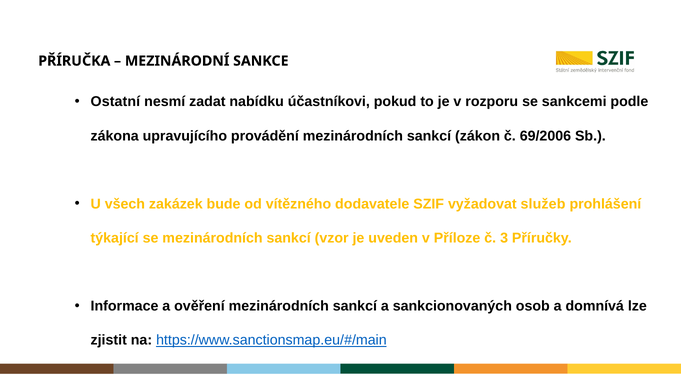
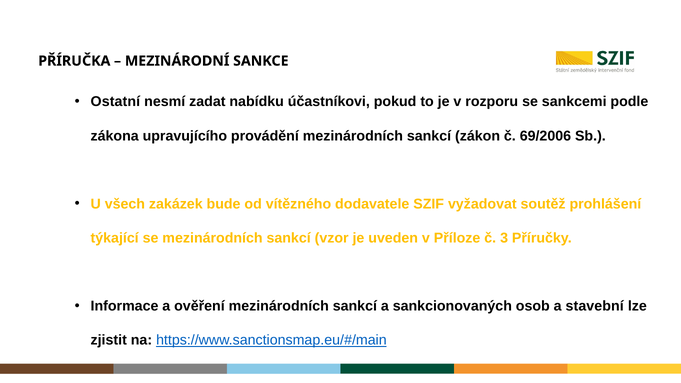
služeb: služeb -> soutěž
domnívá: domnívá -> stavební
